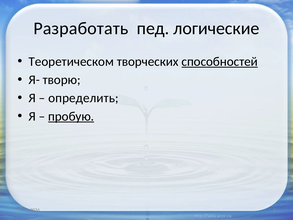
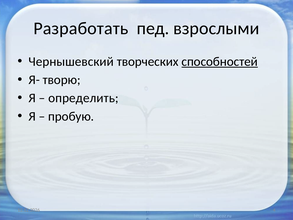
логические: логические -> взрослыми
Теоретическом: Теоретическом -> Чернышевский
пробую underline: present -> none
